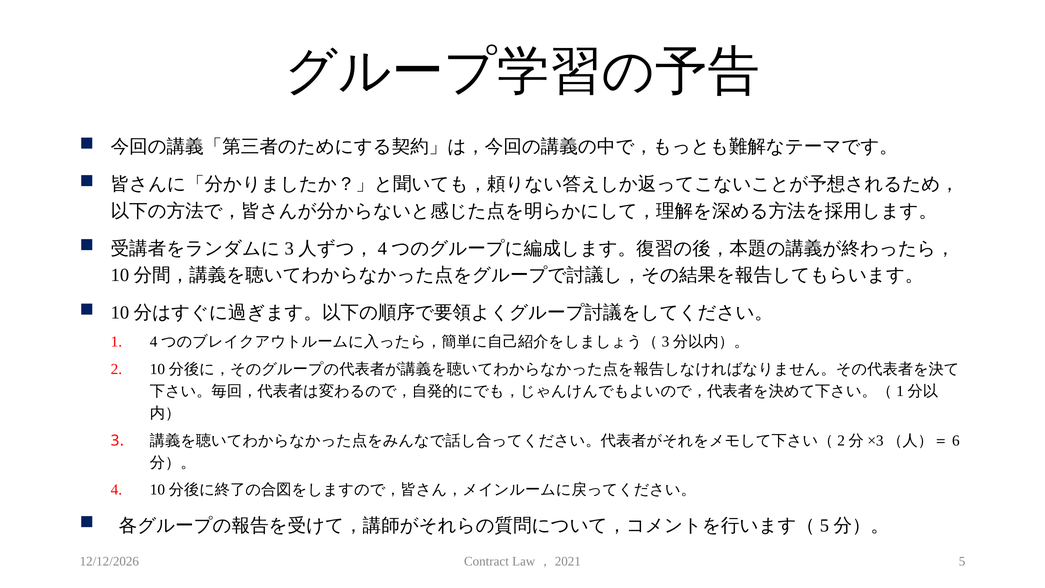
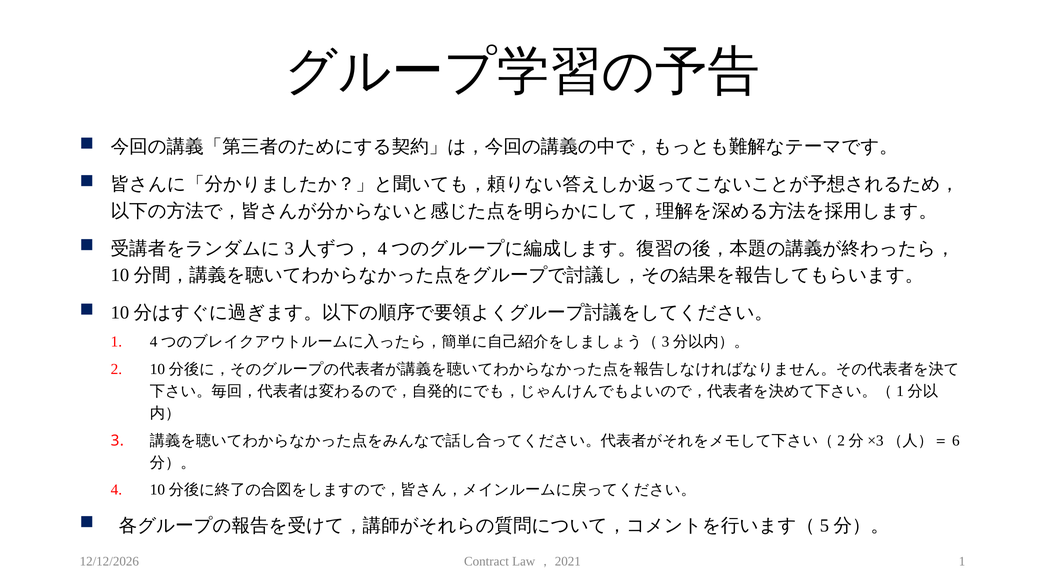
5 at (962, 561): 5 -> 1
